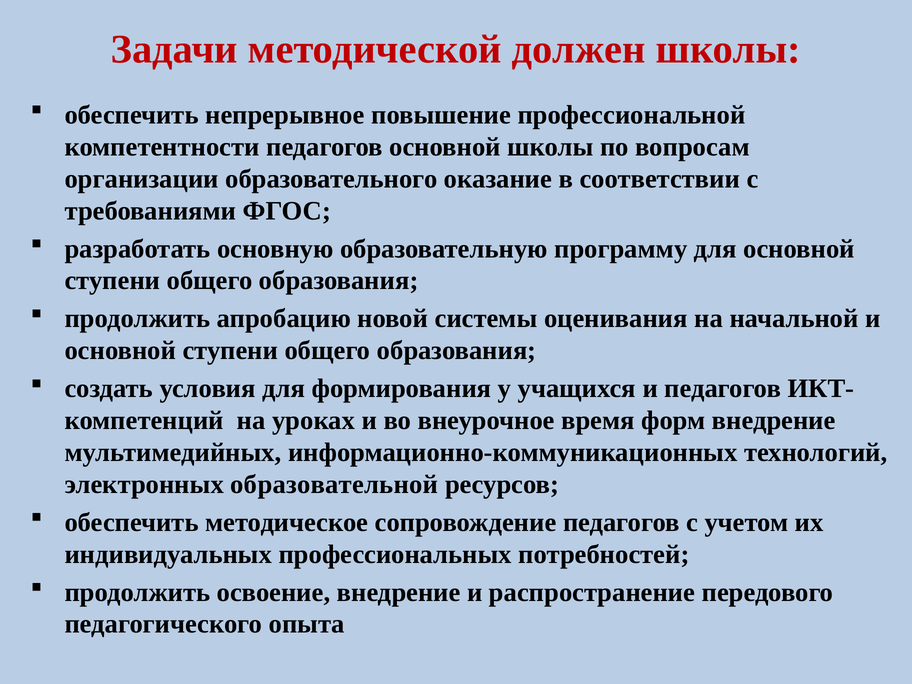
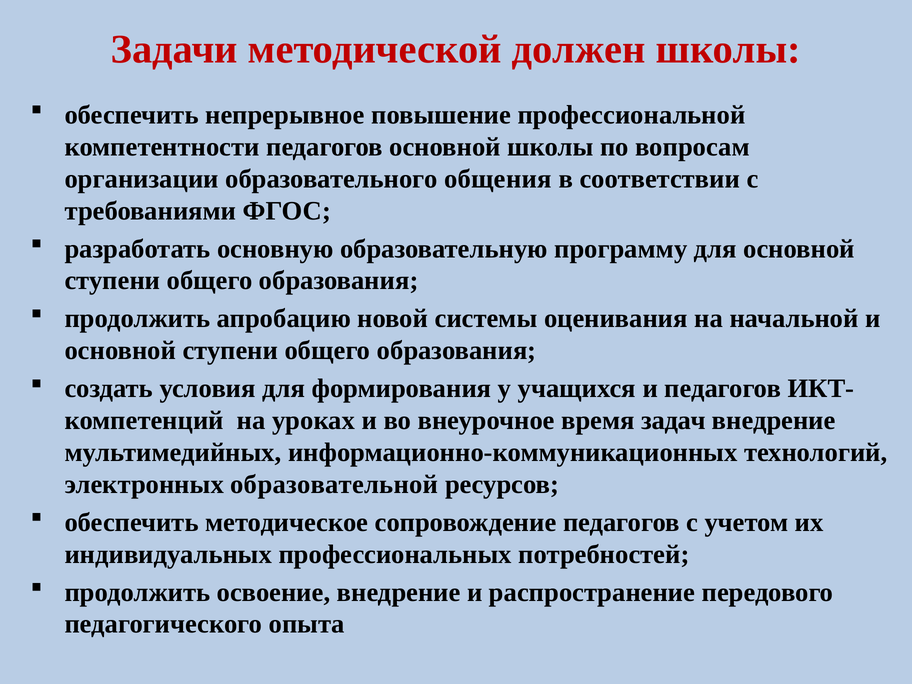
оказание: оказание -> общения
форм: форм -> задач
